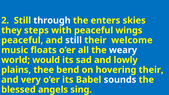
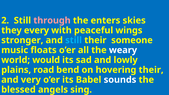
through colour: white -> pink
steps: steps -> every
peaceful at (22, 40): peaceful -> stronger
still at (74, 40) colour: white -> light blue
welcome: welcome -> someone
thee: thee -> road
